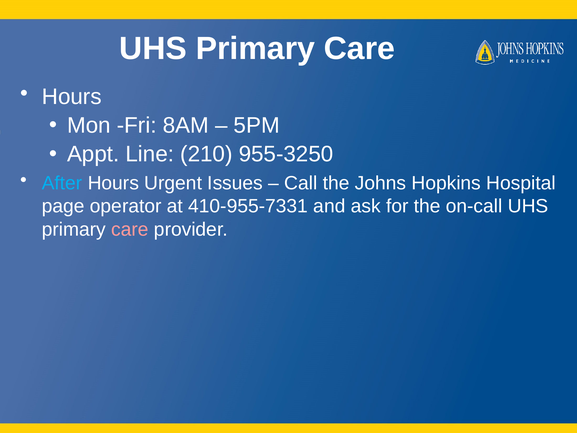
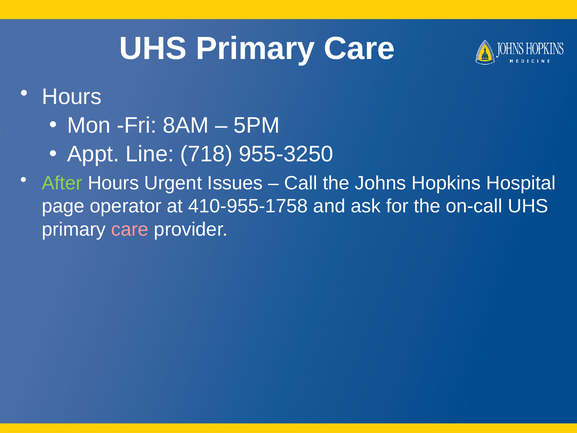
210: 210 -> 718
After colour: light blue -> light green
410-955-7331: 410-955-7331 -> 410-955-1758
